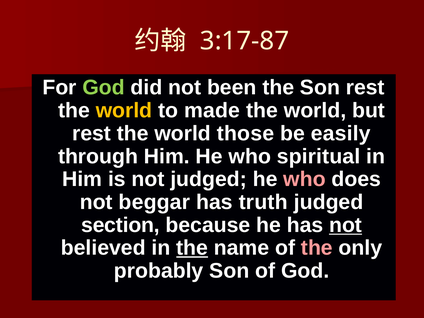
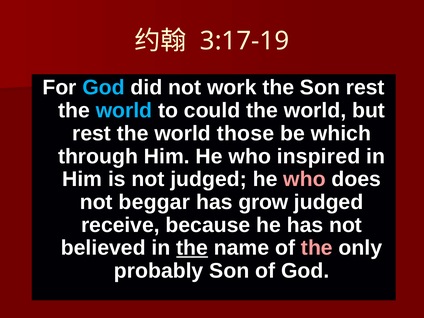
3:17-87: 3:17-87 -> 3:17-19
God at (104, 88) colour: light green -> light blue
been: been -> work
world at (124, 111) colour: yellow -> light blue
made: made -> could
easily: easily -> which
spiritual: spiritual -> inspired
truth: truth -> grow
section: section -> receive
not at (346, 225) underline: present -> none
